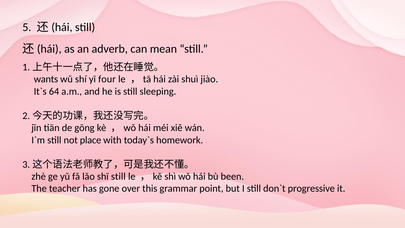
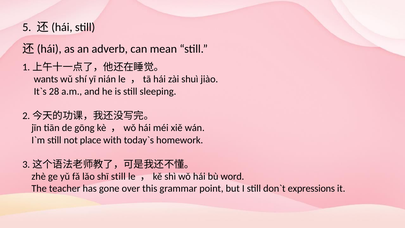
four: four -> nián
64: 64 -> 28
been: been -> word
progressive: progressive -> expressions
